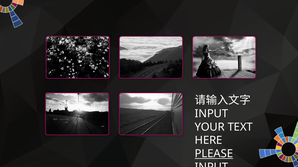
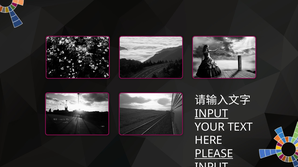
INPUT at (211, 114) underline: none -> present
